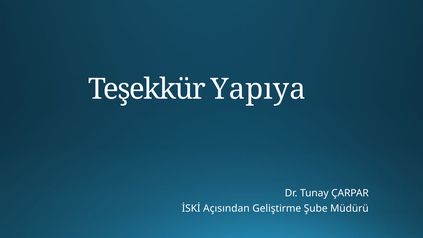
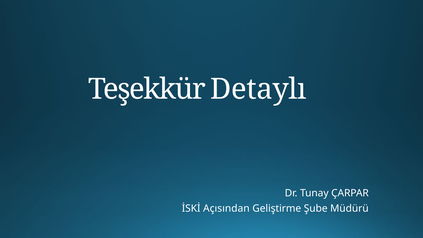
Yapıya: Yapıya -> Detaylı
